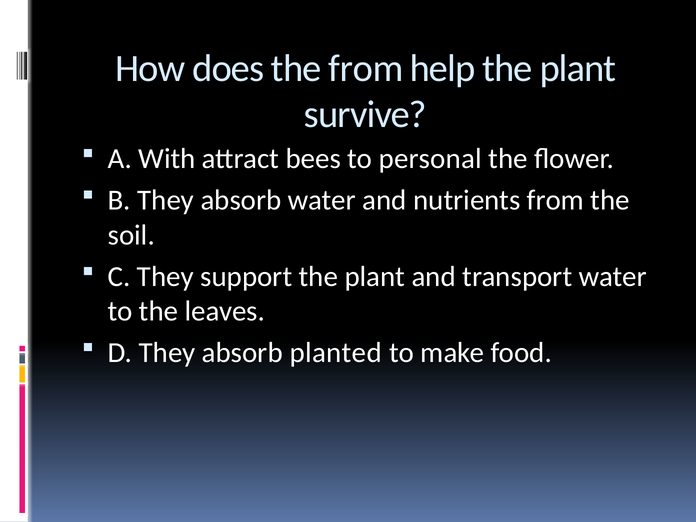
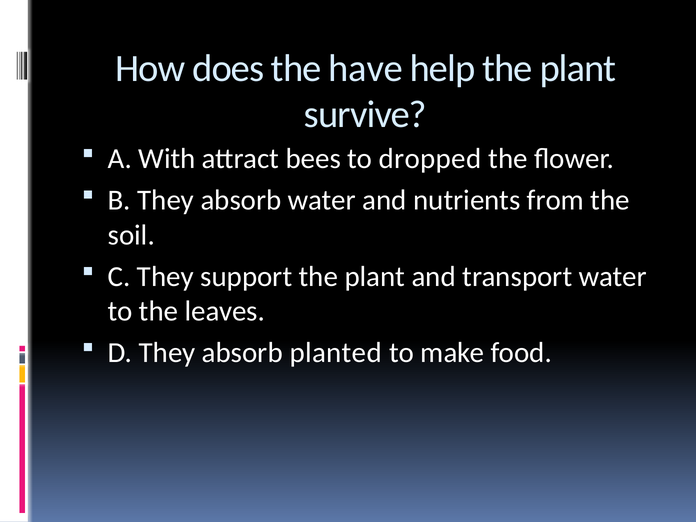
the from: from -> have
personal: personal -> dropped
